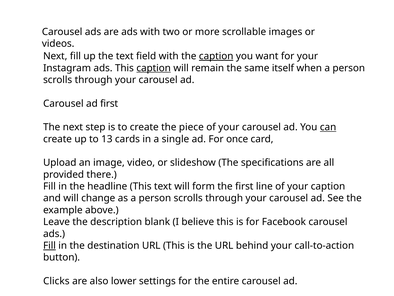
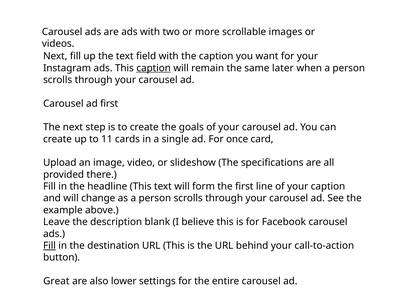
caption at (216, 56) underline: present -> none
itself: itself -> later
piece: piece -> goals
can underline: present -> none
13: 13 -> 11
Clicks: Clicks -> Great
